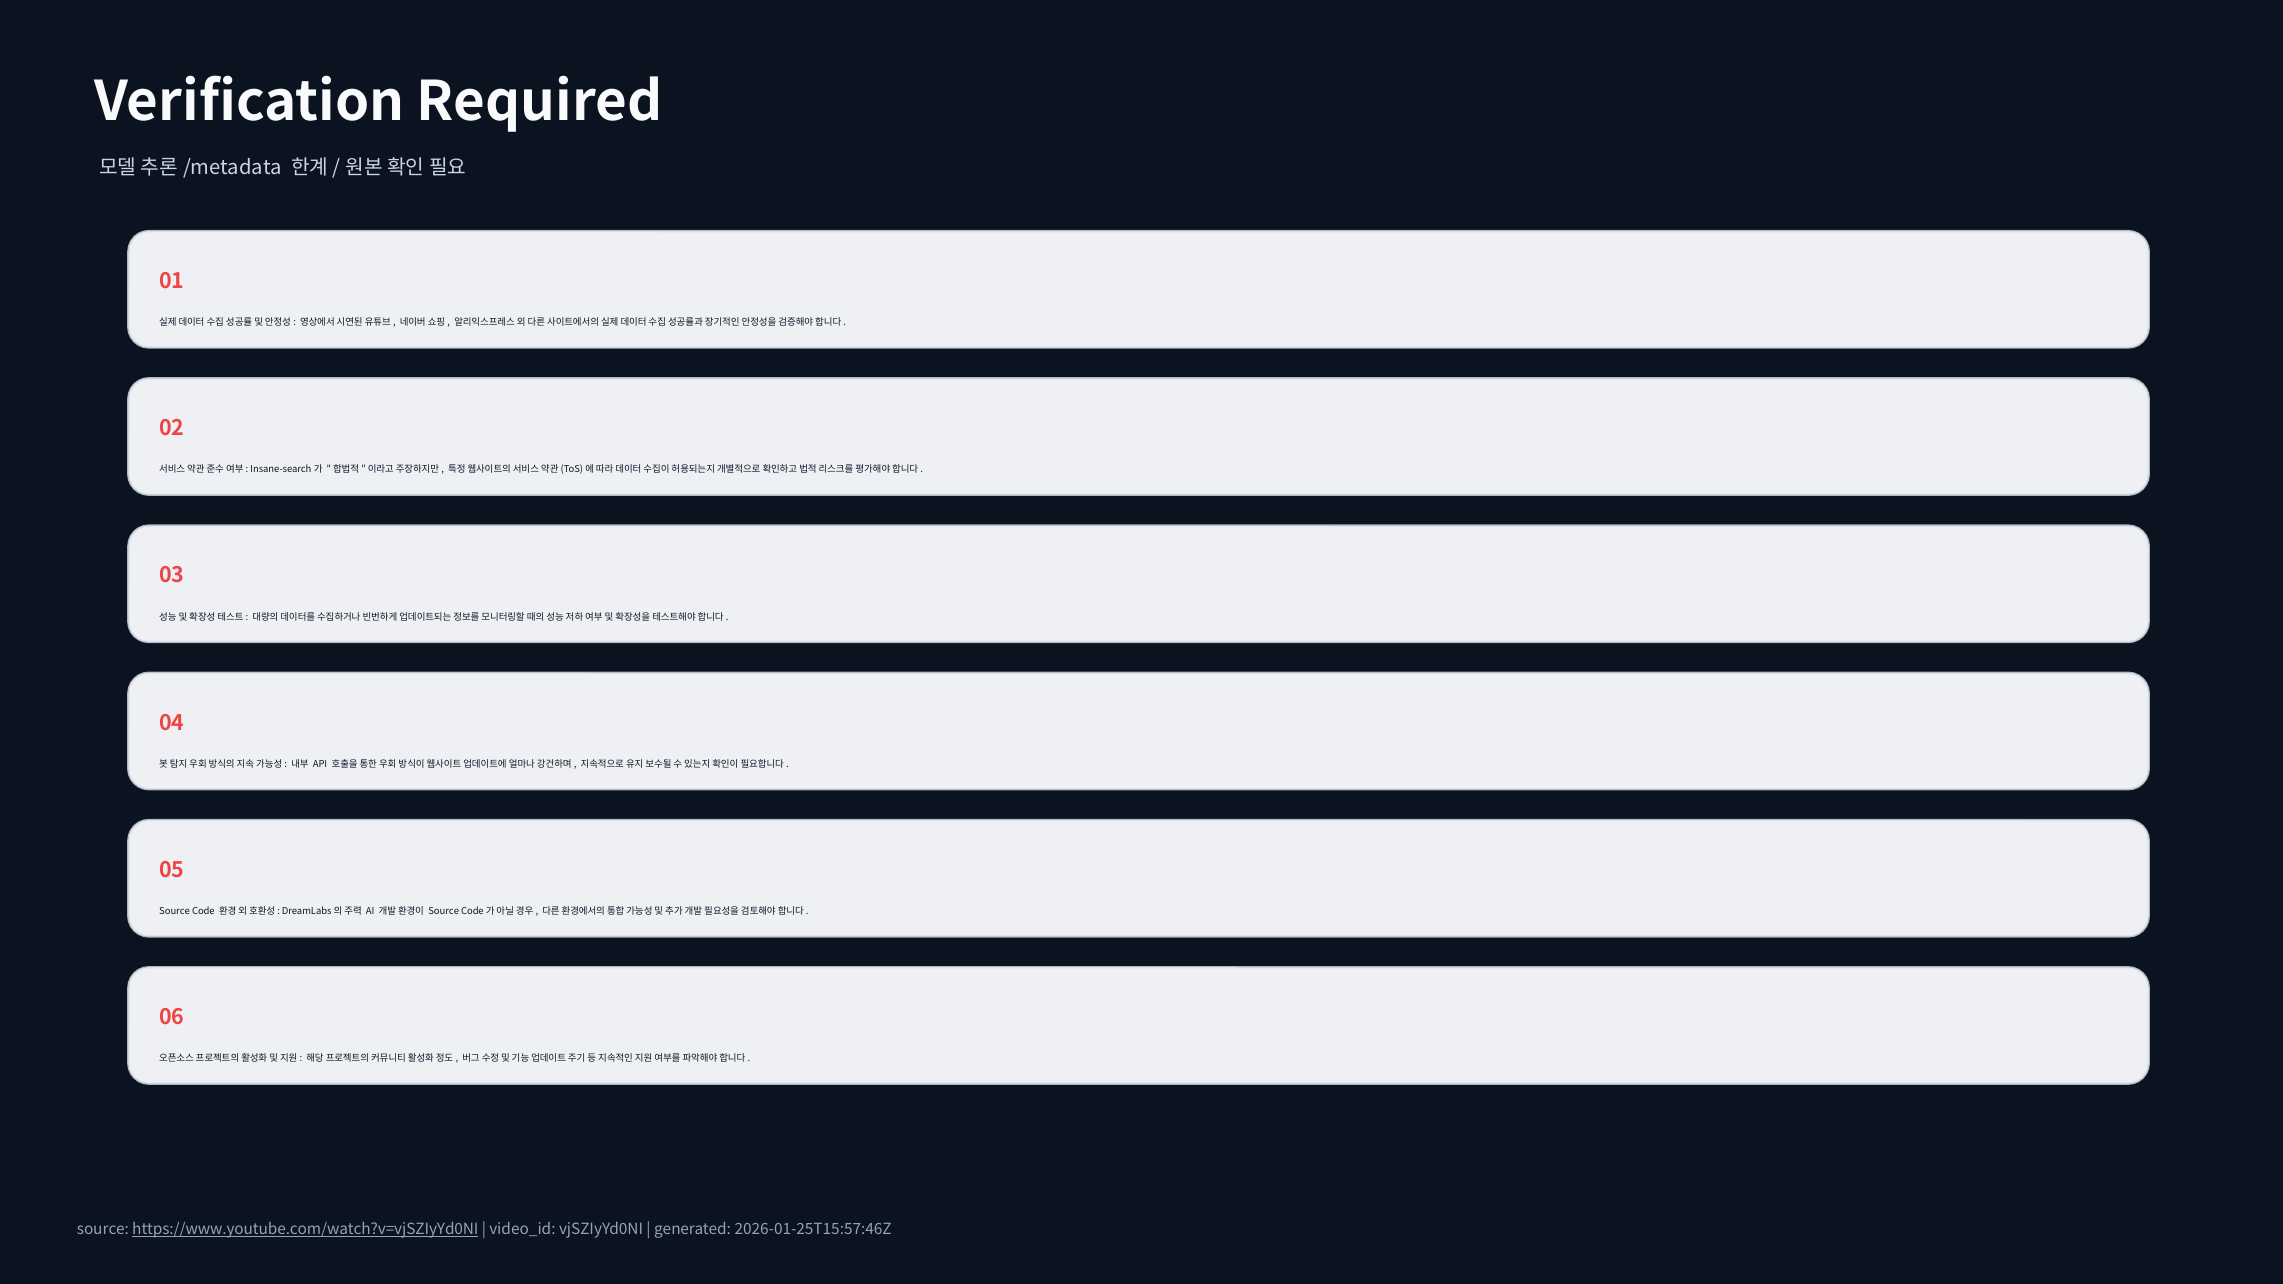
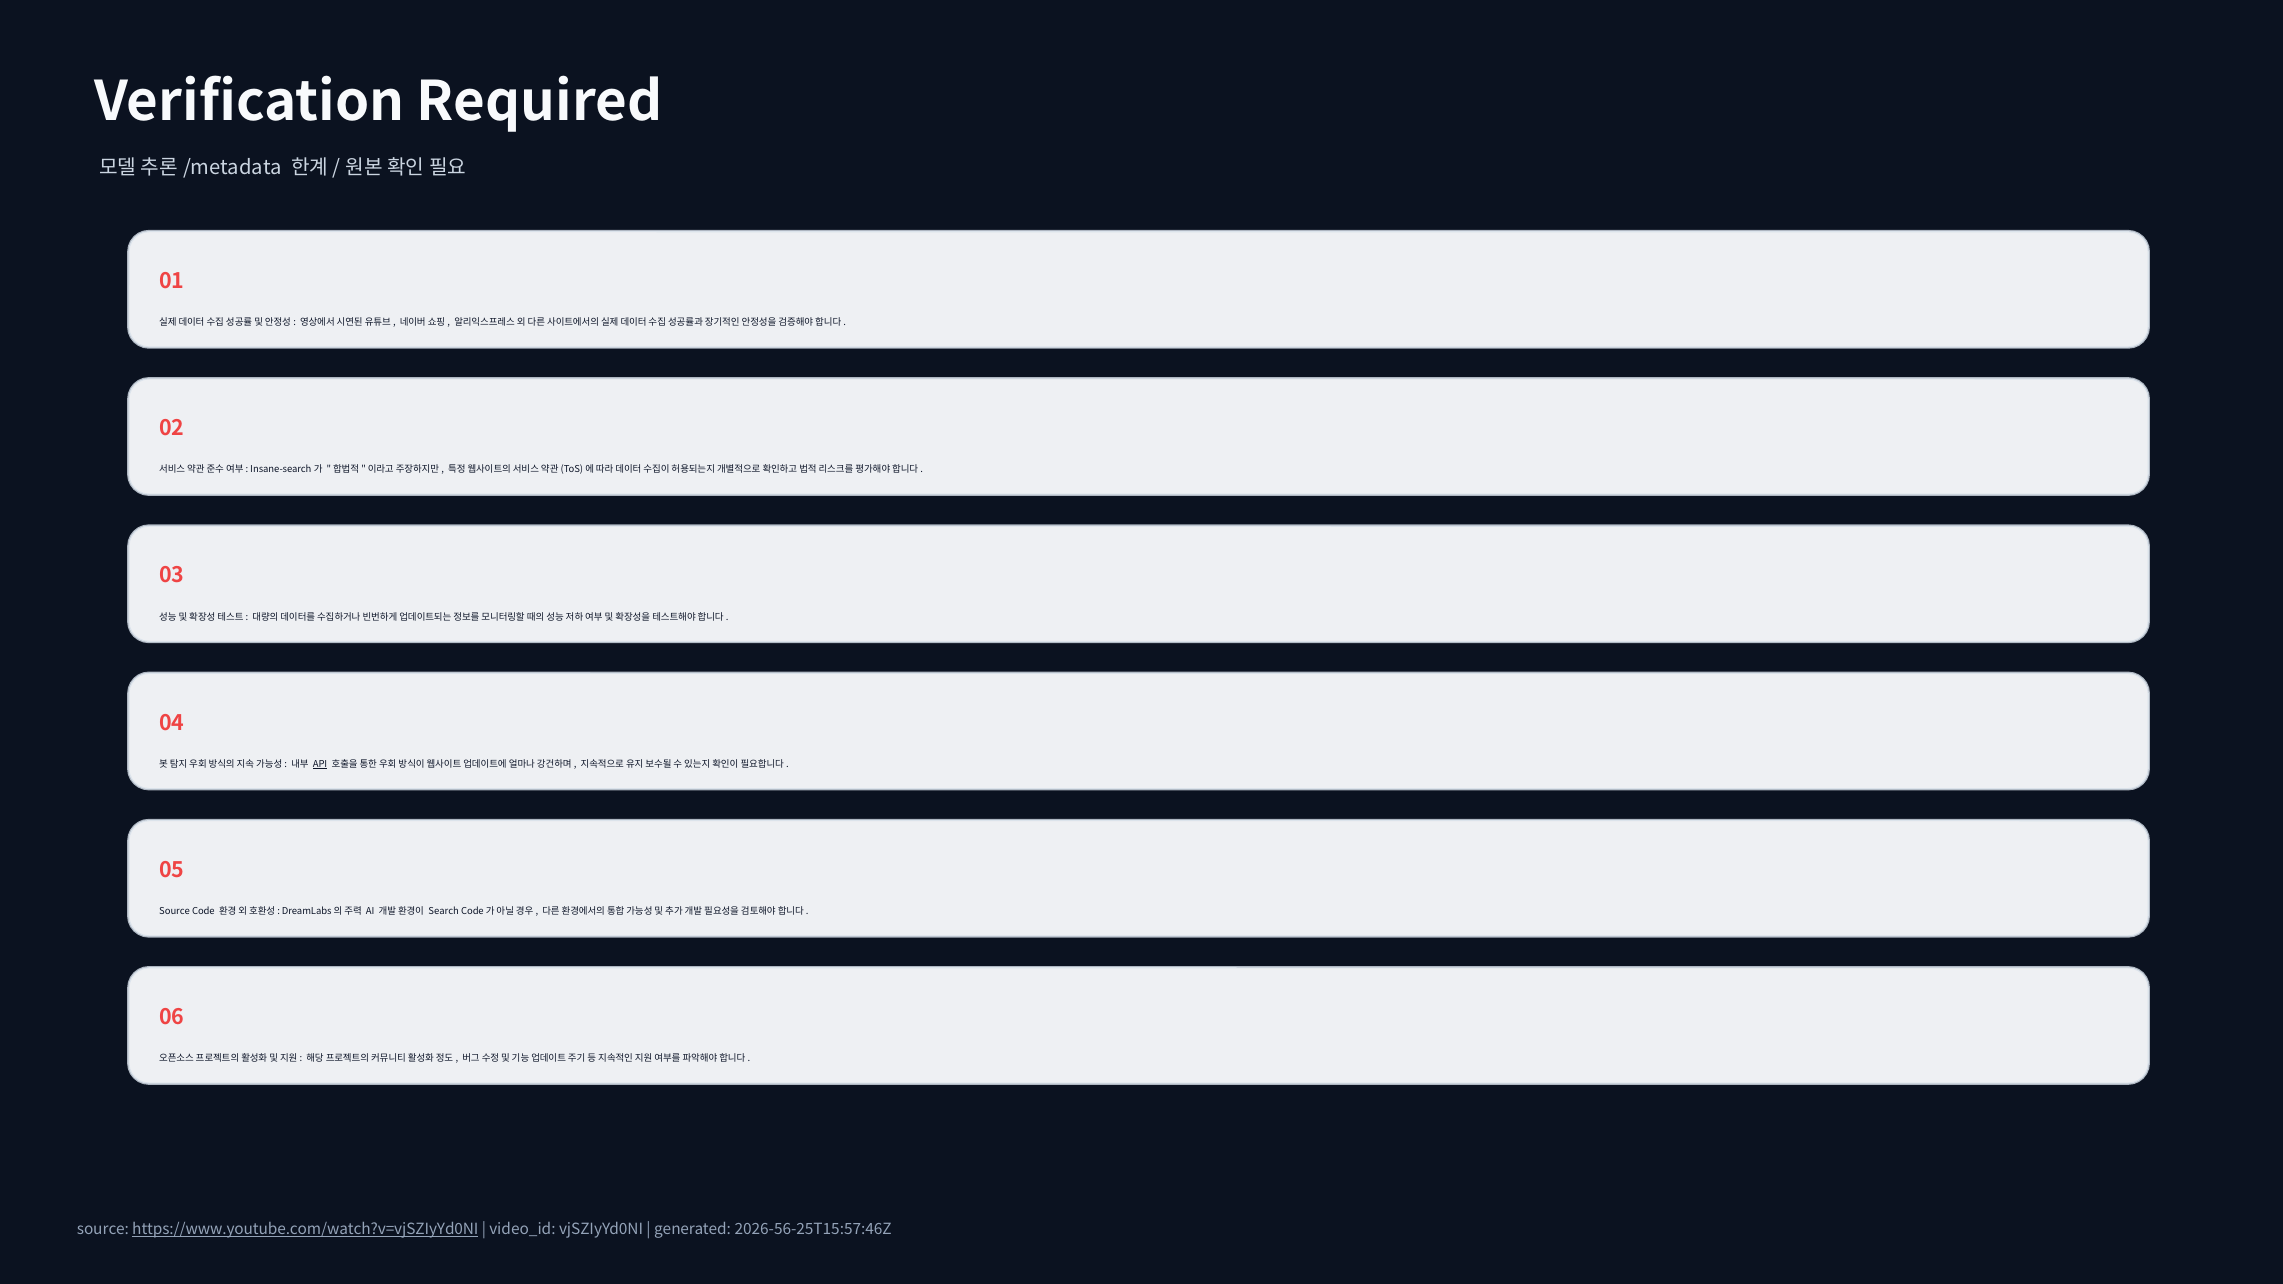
API underline: none -> present
Source at (444, 912): Source -> Search
2026-01-25T15:57:46Z: 2026-01-25T15:57:46Z -> 2026-56-25T15:57:46Z
